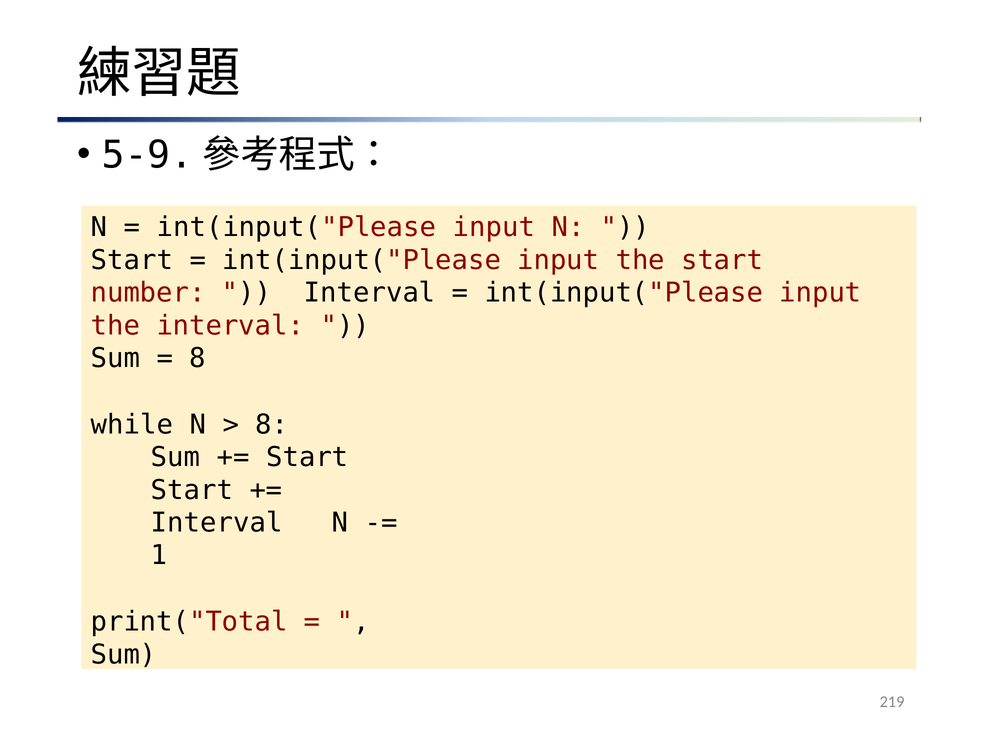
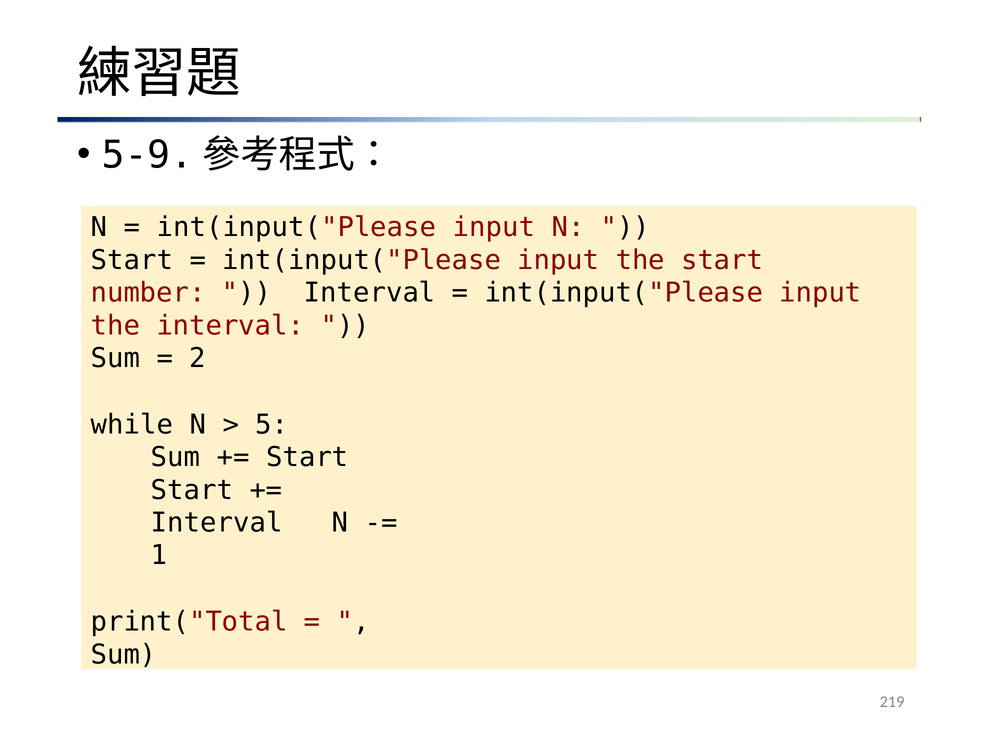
8 at (198, 359): 8 -> 2
8 at (272, 425): 8 -> 5
